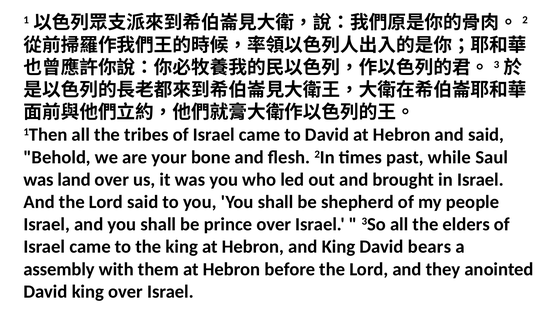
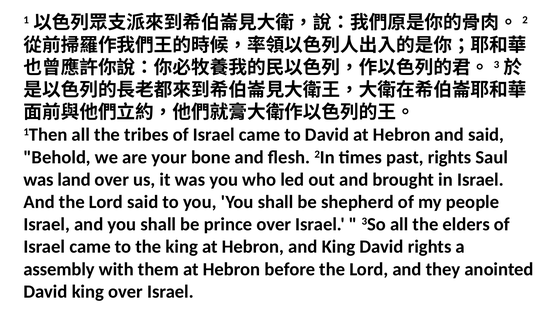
past while: while -> rights
David bears: bears -> rights
